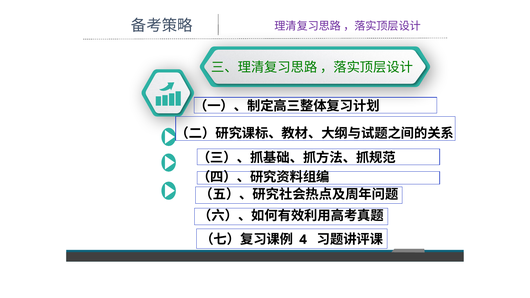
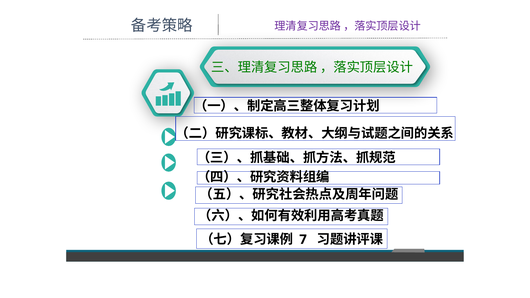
4: 4 -> 7
